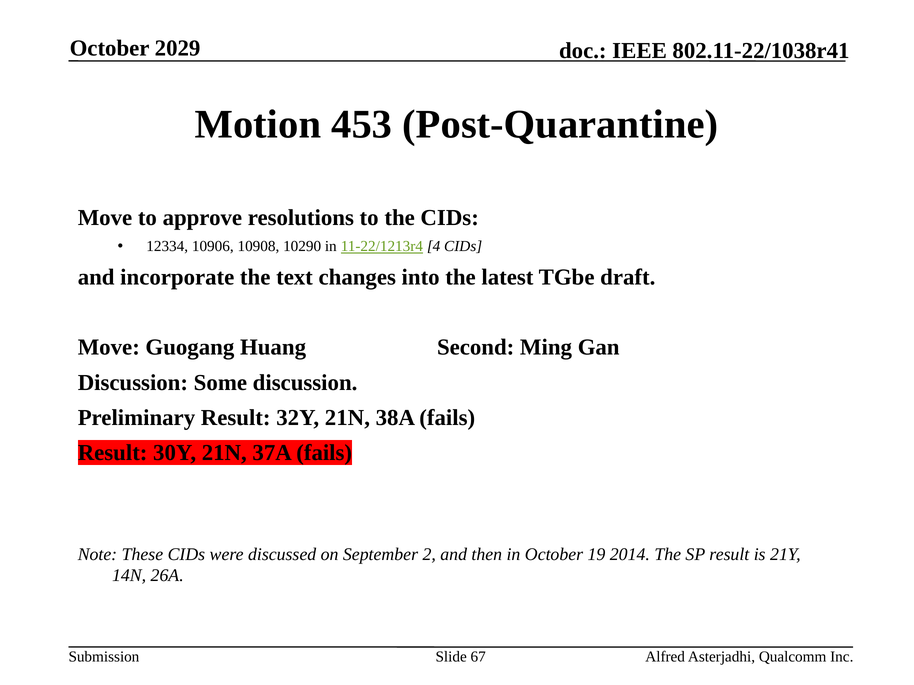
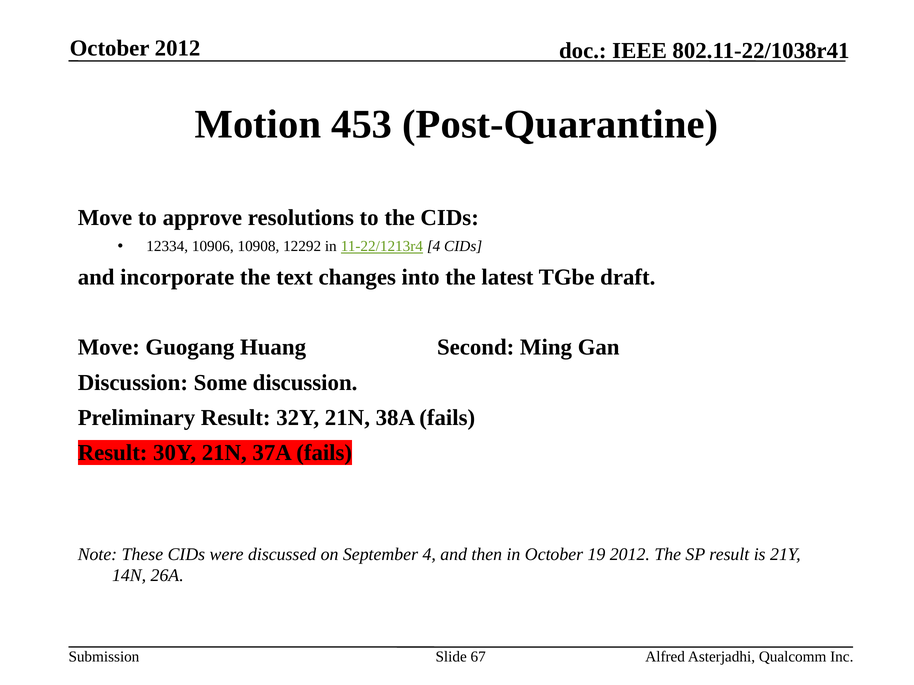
October 2029: 2029 -> 2012
10290: 10290 -> 12292
September 2: 2 -> 4
19 2014: 2014 -> 2012
